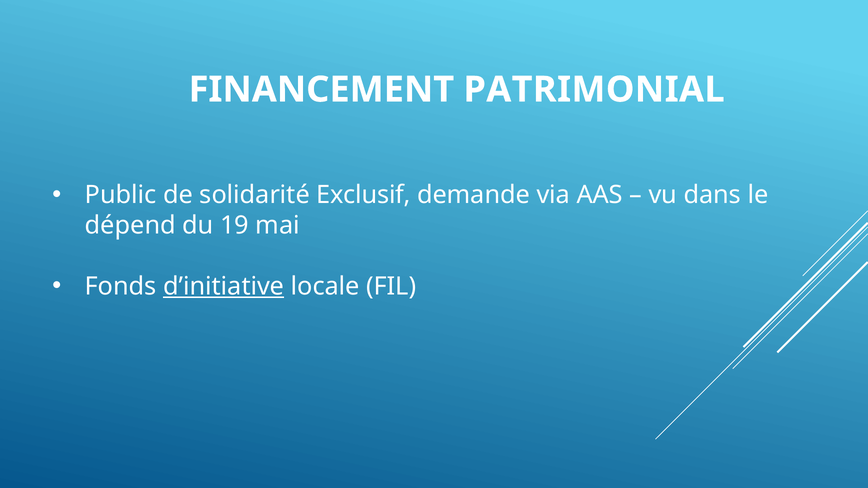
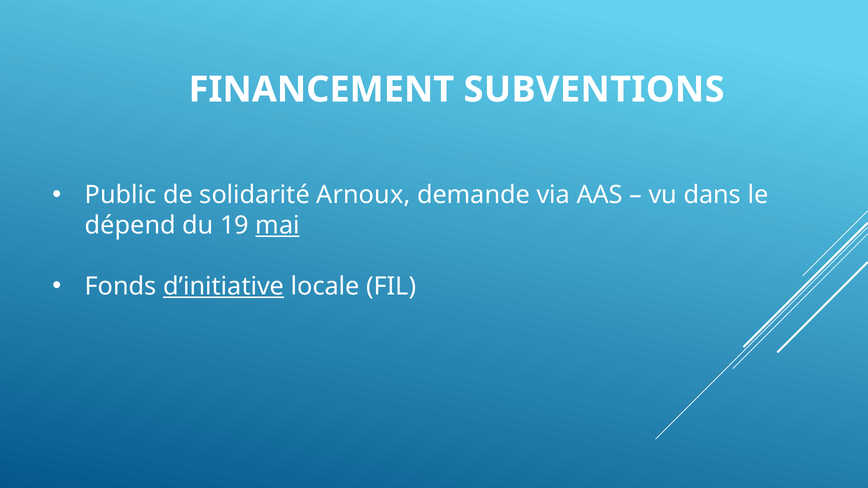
PATRIMONIAL: PATRIMONIAL -> SUBVENTIONS
Exclusif: Exclusif -> Arnoux
mai underline: none -> present
